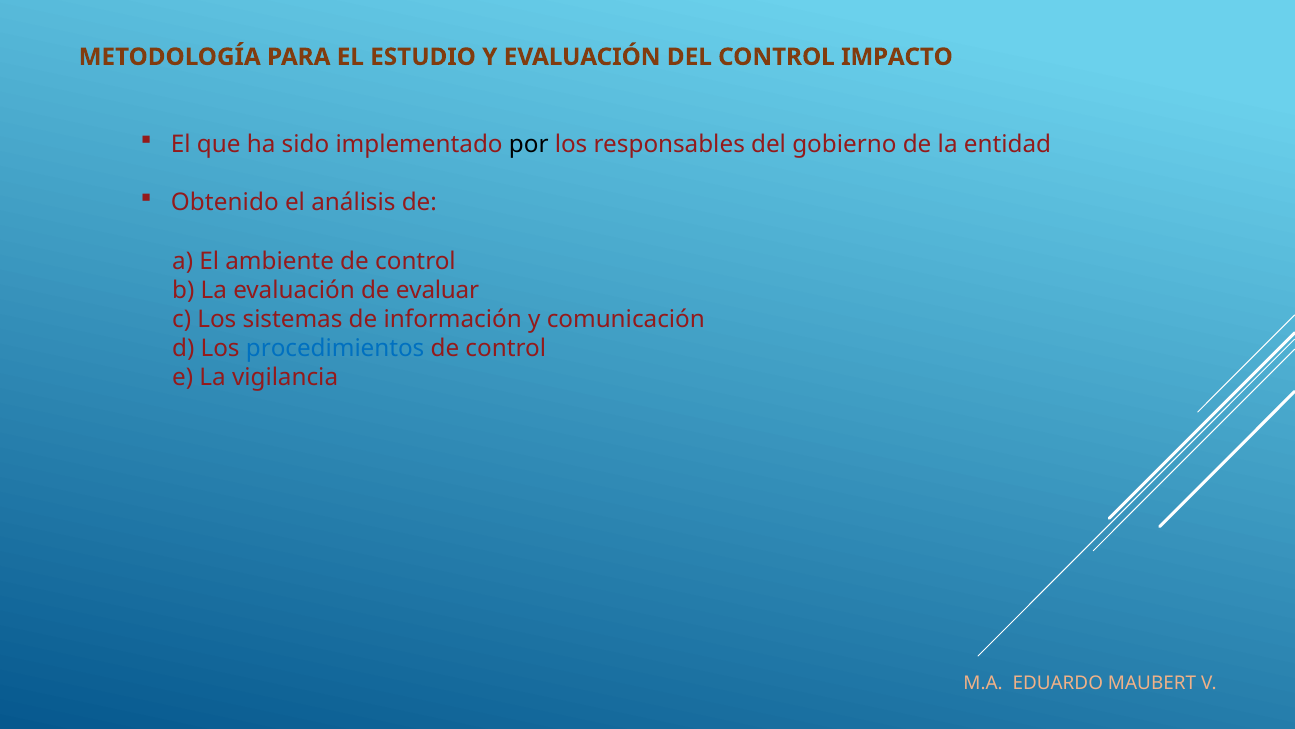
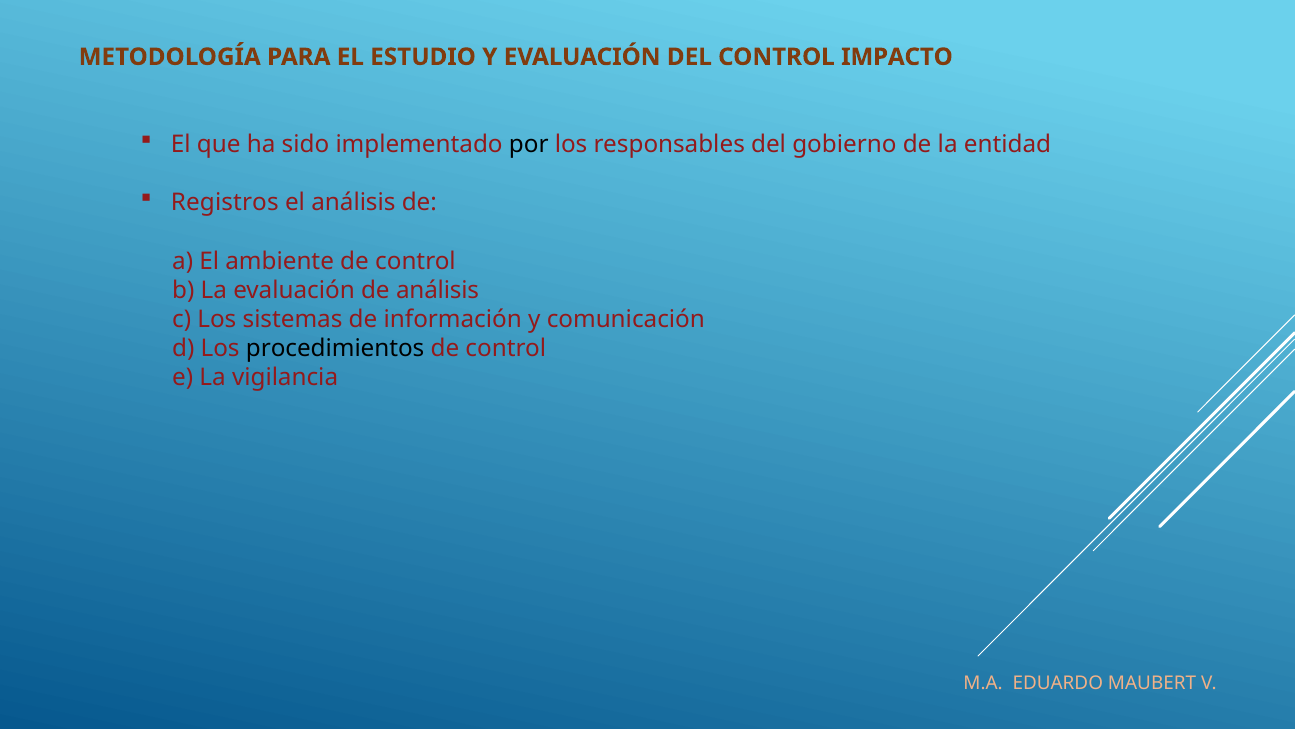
Obtenido: Obtenido -> Registros
de evaluar: evaluar -> análisis
procedimientos colour: blue -> black
